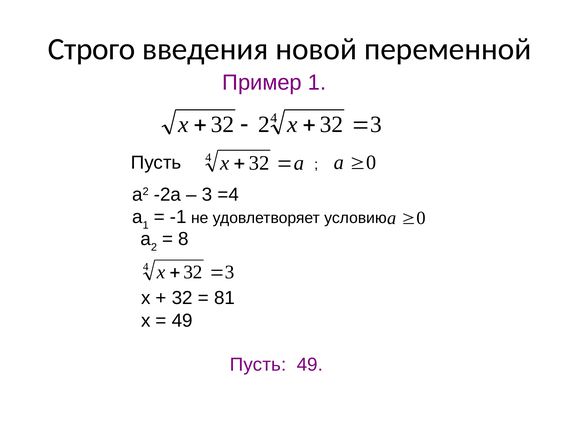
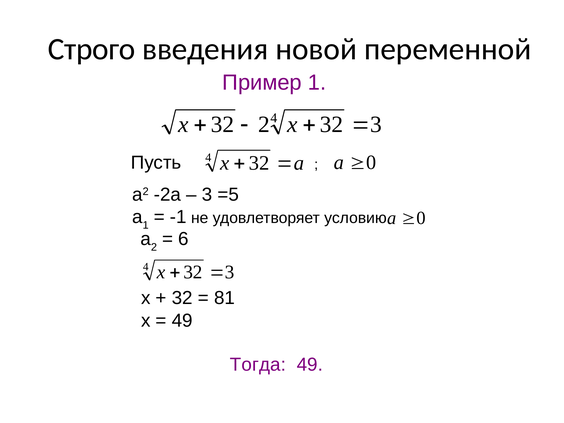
=4: =4 -> =5
8: 8 -> 6
Пусть at (258, 365): Пусть -> Тогда
